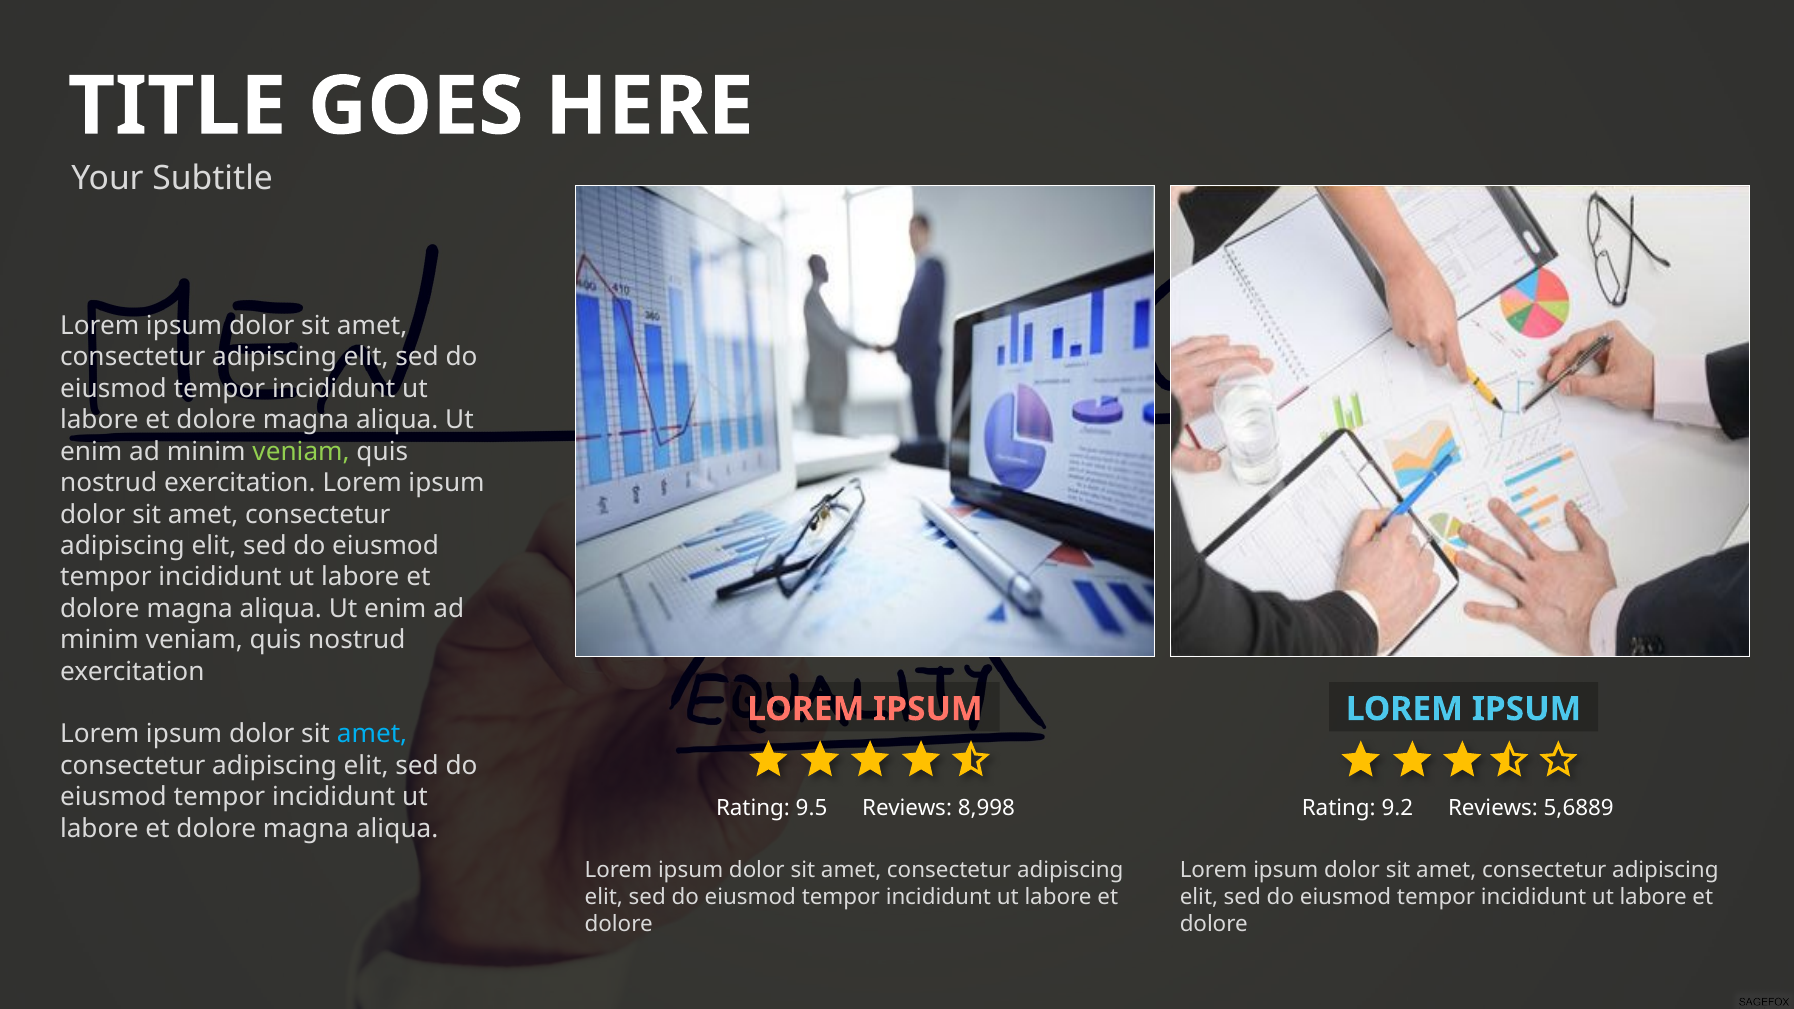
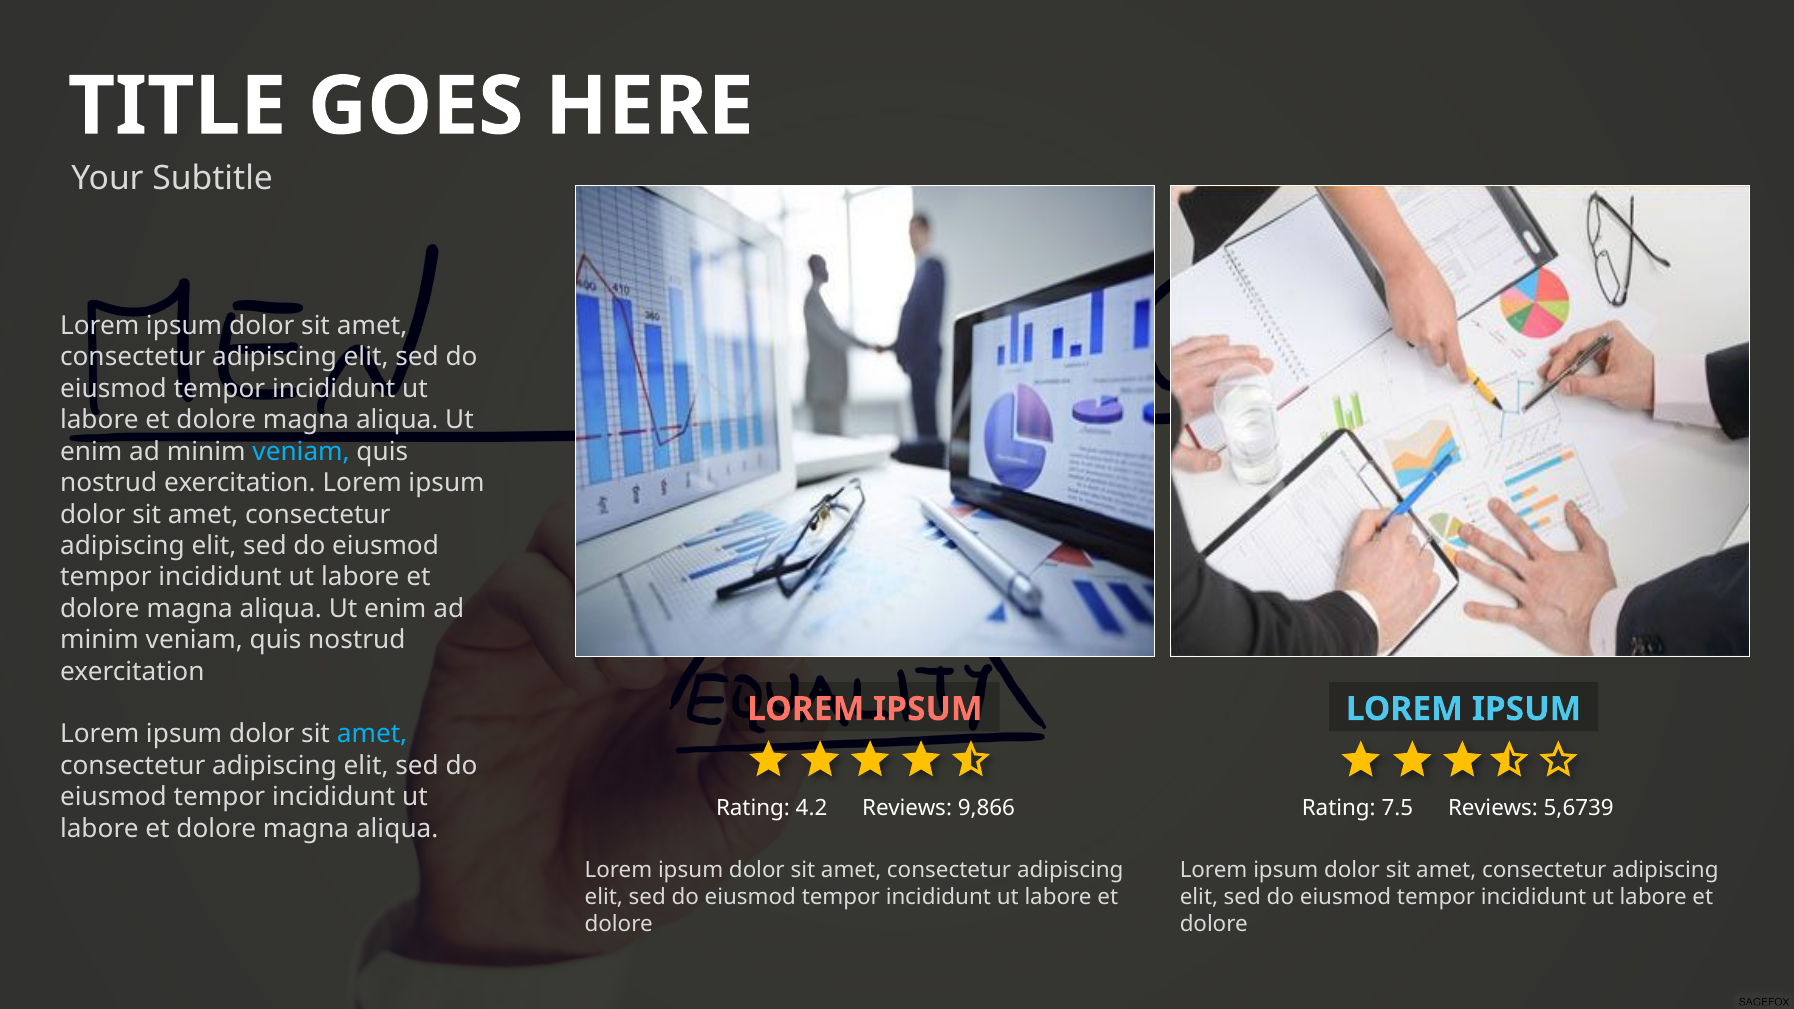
veniam at (301, 452) colour: light green -> light blue
9.5: 9.5 -> 4.2
8,998: 8,998 -> 9,866
9.2: 9.2 -> 7.5
5,6889: 5,6889 -> 5,6739
